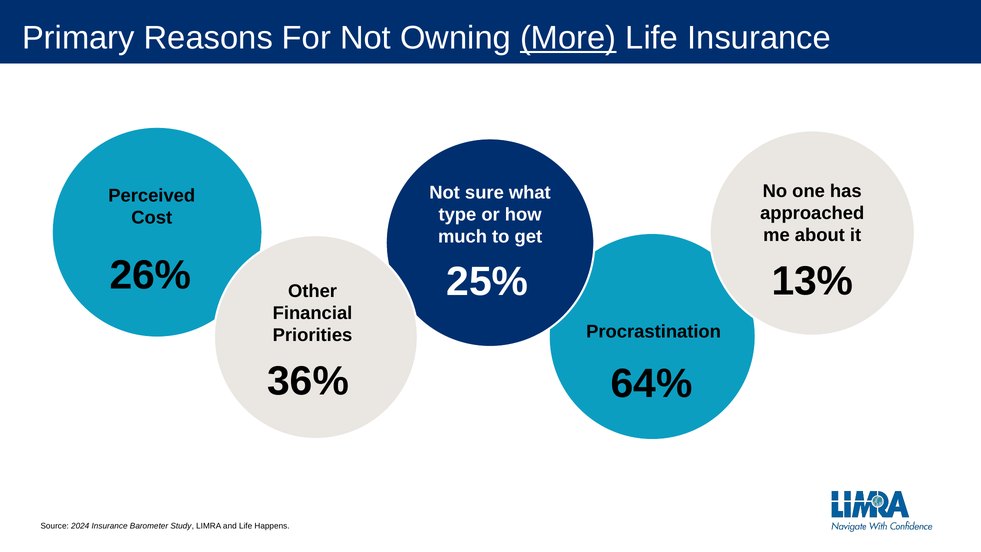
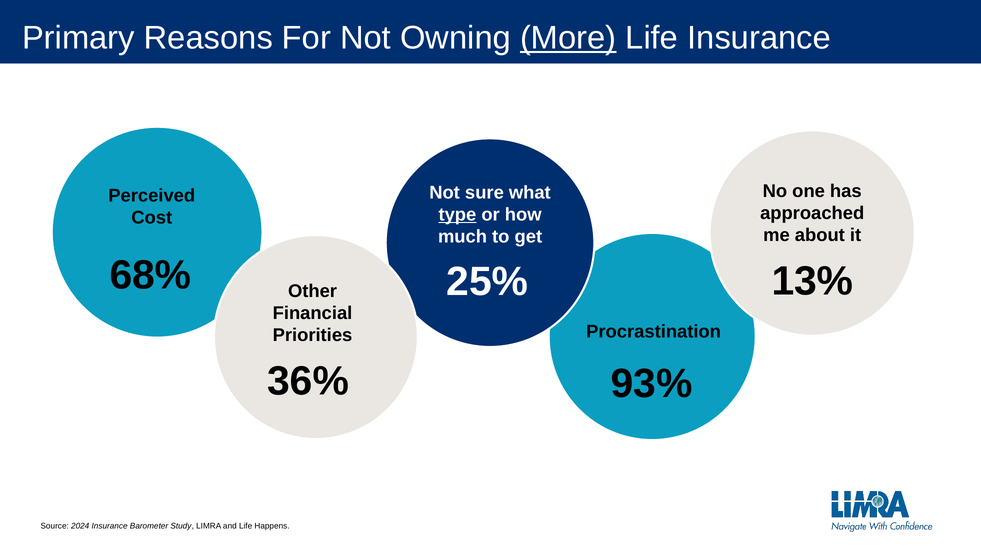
type underline: none -> present
26%: 26% -> 68%
64%: 64% -> 93%
